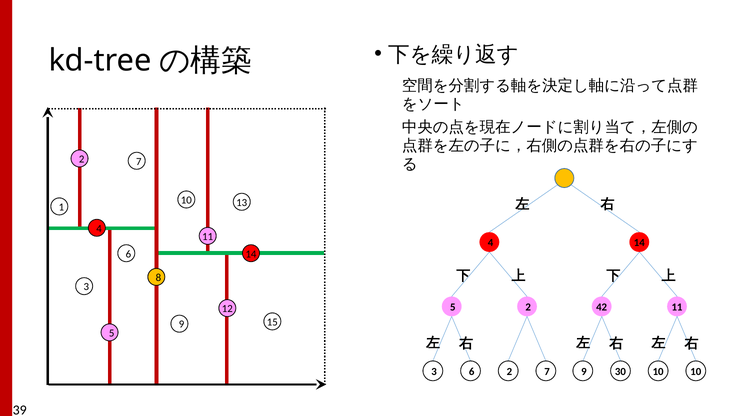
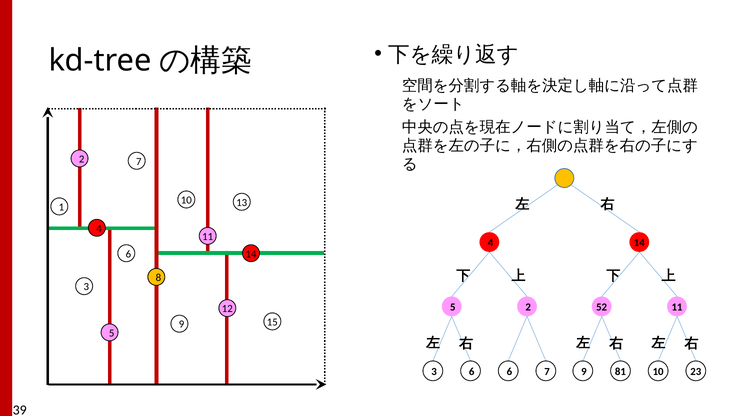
42: 42 -> 52
6 2: 2 -> 6
30: 30 -> 81
10 10: 10 -> 23
